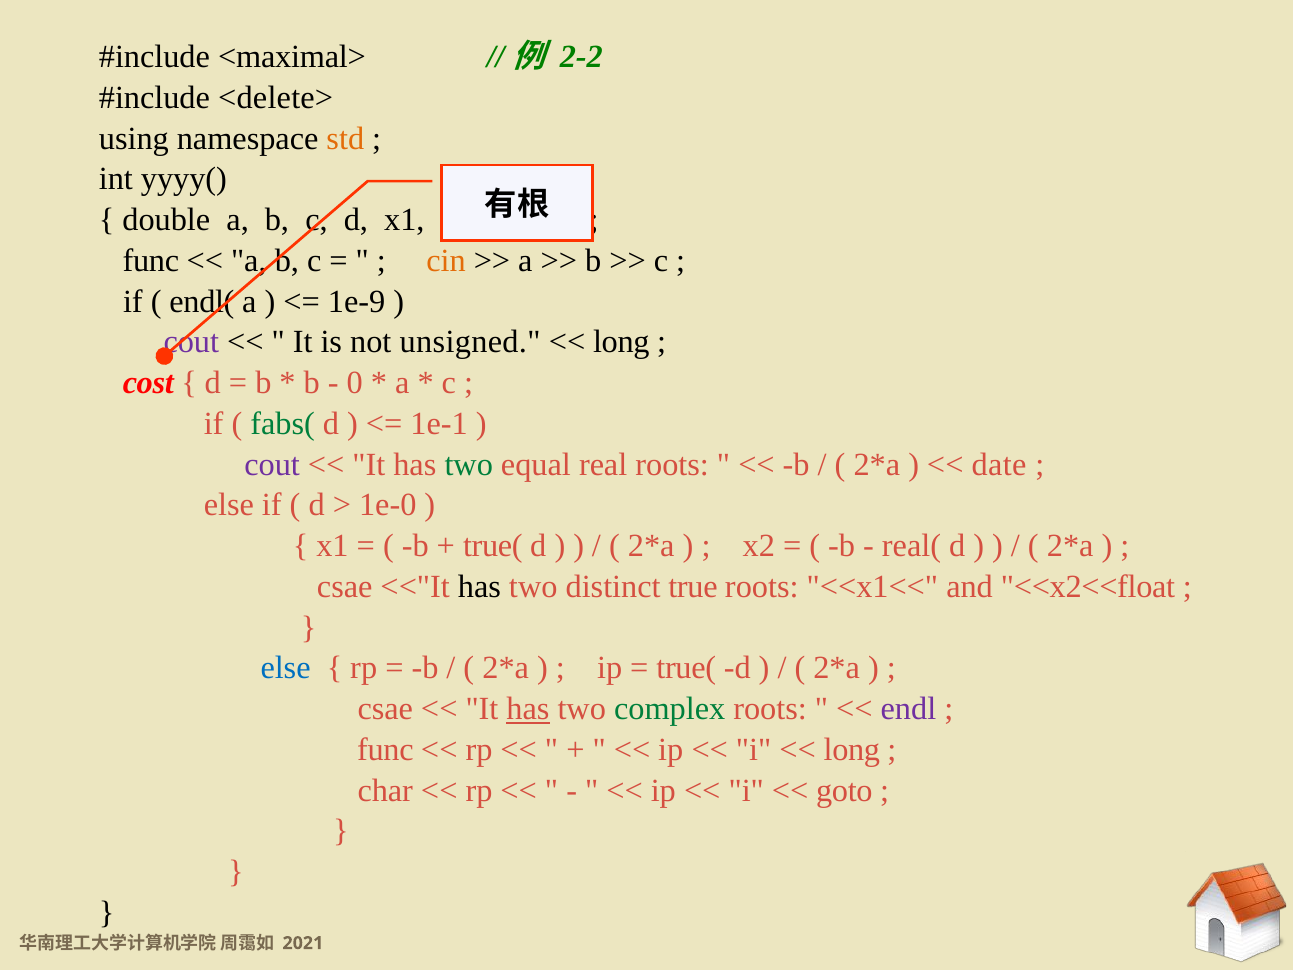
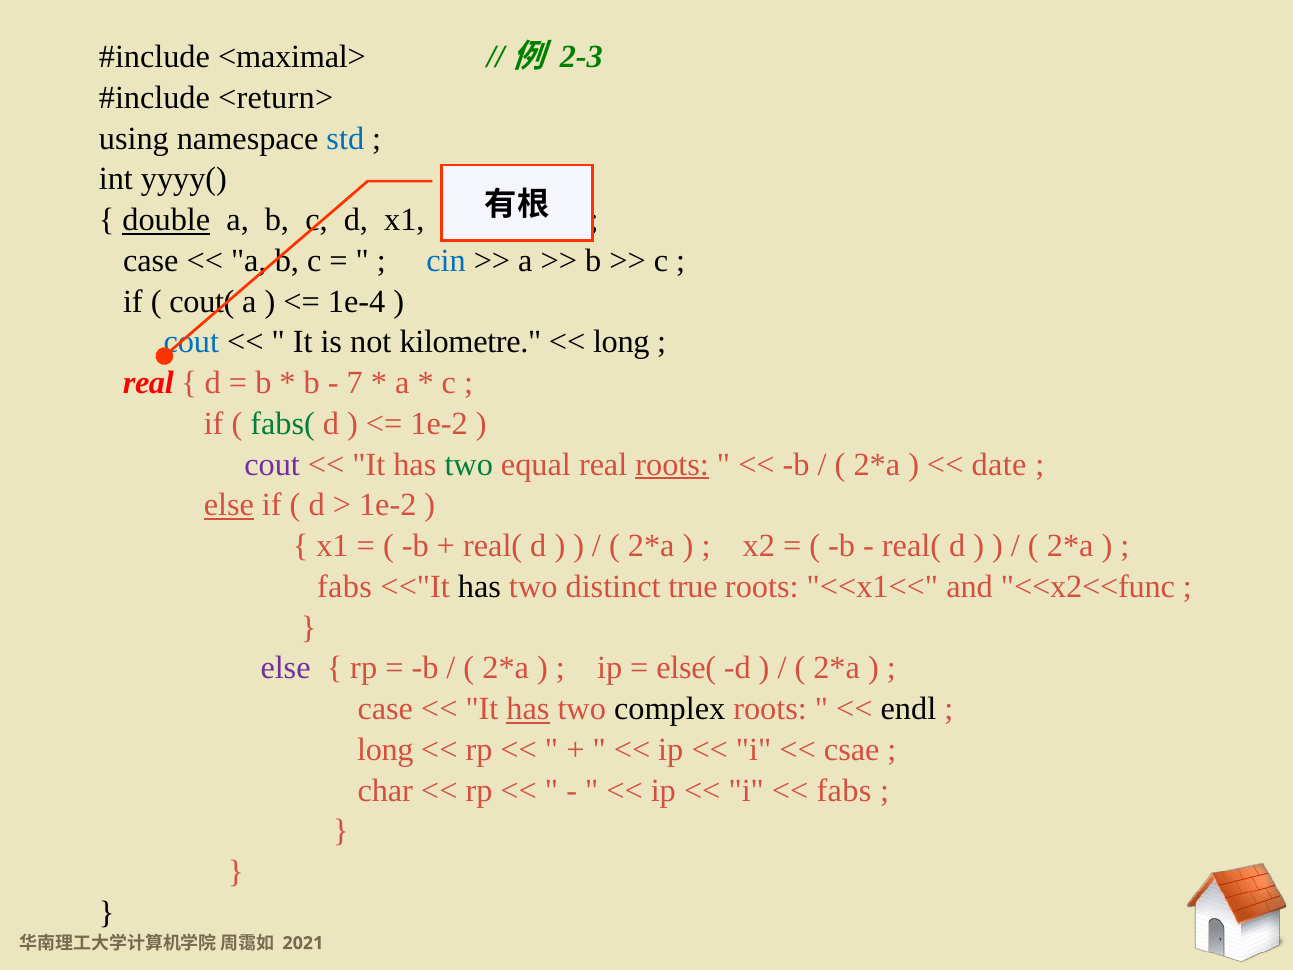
2-2: 2-2 -> 2-3
<delete>: <delete> -> <return>
std colour: orange -> blue
double underline: none -> present
func at (151, 261): func -> case
cin colour: orange -> blue
endl(: endl( -> cout(
1e-9: 1e-9 -> 1e-4
cout at (191, 342) colour: purple -> blue
unsigned: unsigned -> kilometre
cost at (148, 383): cost -> real
0: 0 -> 7
1e-1 at (439, 424): 1e-1 -> 1e-2
roots at (672, 464) underline: none -> present
else at (229, 505) underline: none -> present
1e-0 at (388, 505): 1e-0 -> 1e-2
true( at (493, 546): true( -> real(
csae at (345, 587): csae -> fabs
<<x2<<float: <<x2<<float -> <<x2<<func
else at (286, 668) colour: blue -> purple
true( at (686, 668): true( -> else(
csae at (385, 709): csae -> case
complex colour: green -> black
endl colour: purple -> black
func at (385, 749): func -> long
long at (852, 749): long -> csae
goto at (844, 790): goto -> fabs
